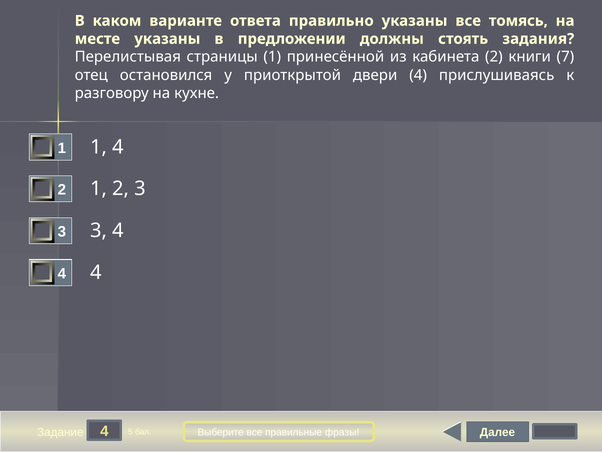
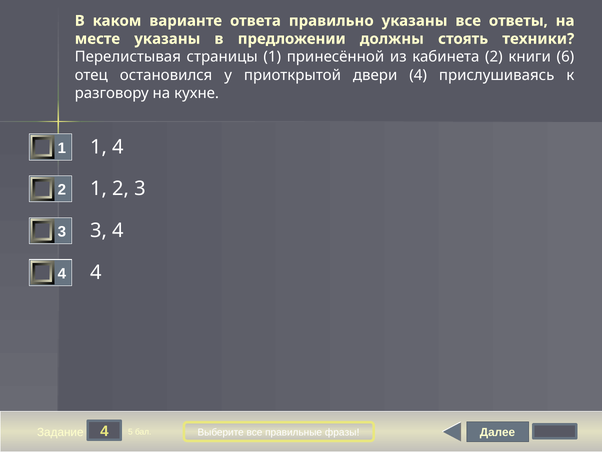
томясь: томясь -> ответы
задания: задания -> техники
7: 7 -> 6
